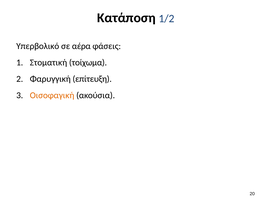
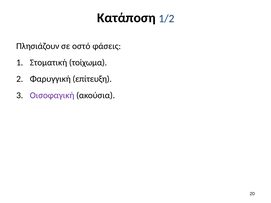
Υπερβολικό: Υπερβολικό -> Πλησιάζουν
αέρα: αέρα -> οστό
Οισοφαγική colour: orange -> purple
